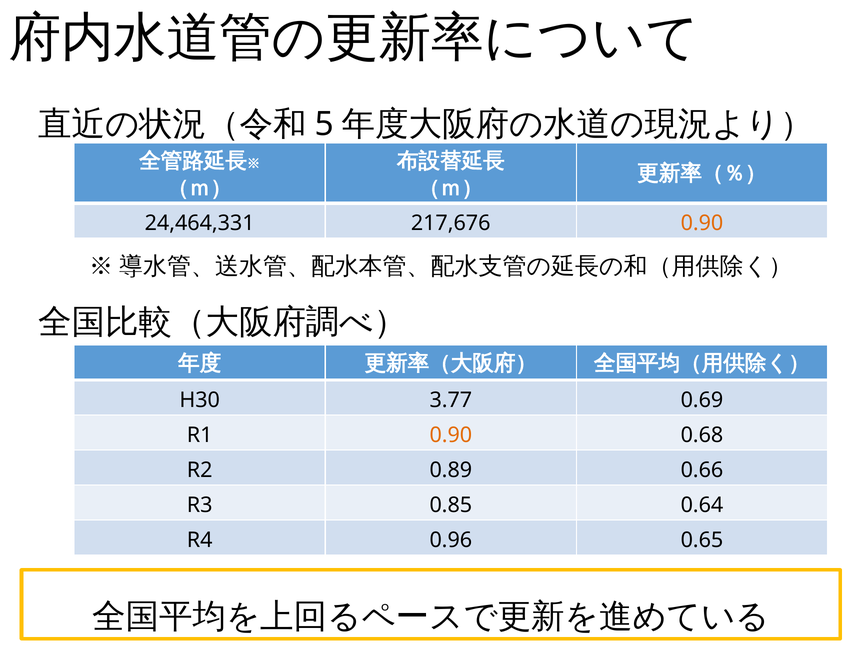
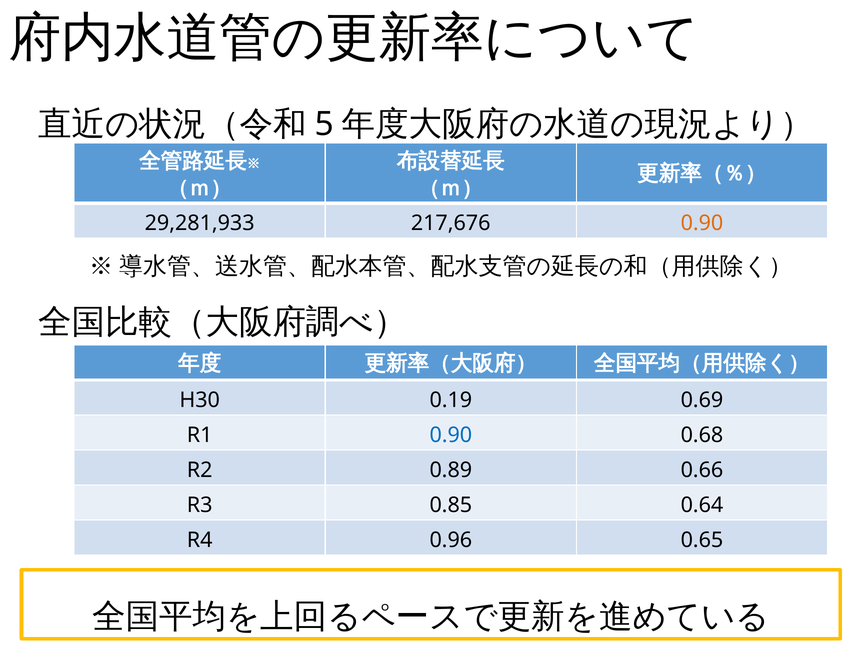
24,464,331: 24,464,331 -> 29,281,933
3.77: 3.77 -> 0.19
0.90 at (451, 435) colour: orange -> blue
